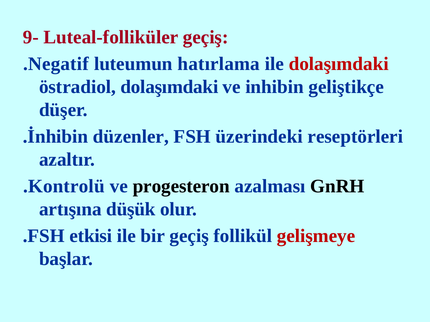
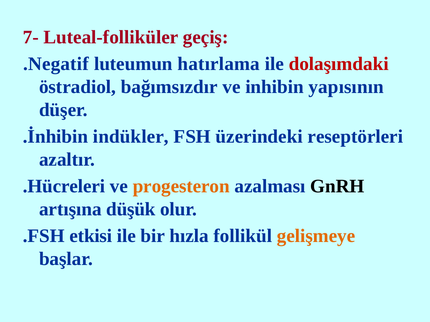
9-: 9- -> 7-
östradiol dolaşımdaki: dolaşımdaki -> bağımsızdır
geliştikçe: geliştikçe -> yapısının
düzenler: düzenler -> indükler
.Kontrolü: .Kontrolü -> .Hücreleri
progesteron colour: black -> orange
bir geçiş: geçiş -> hızla
gelişmeye colour: red -> orange
